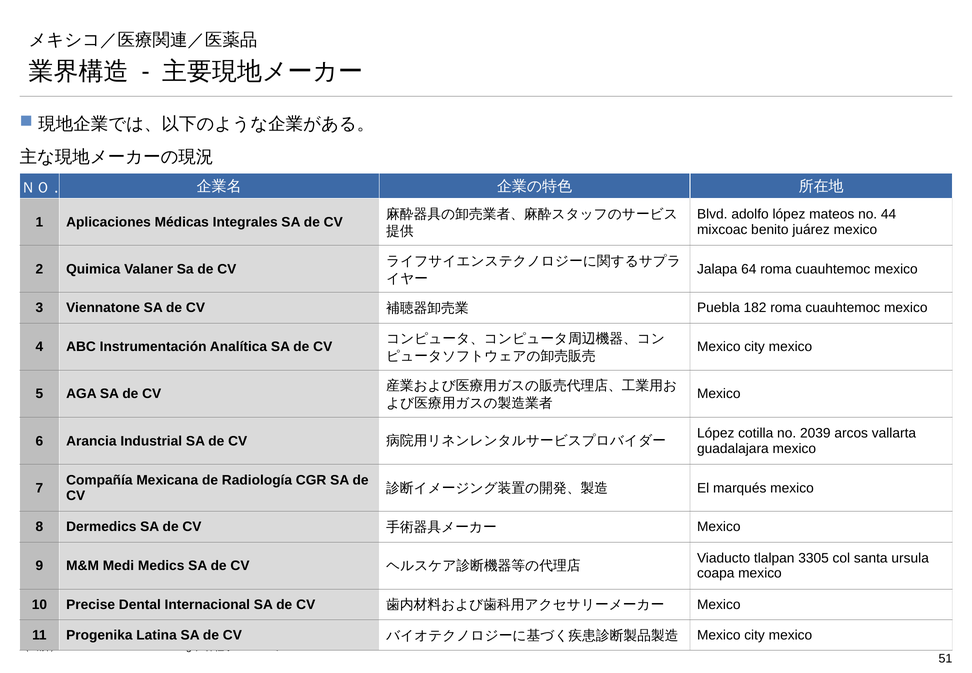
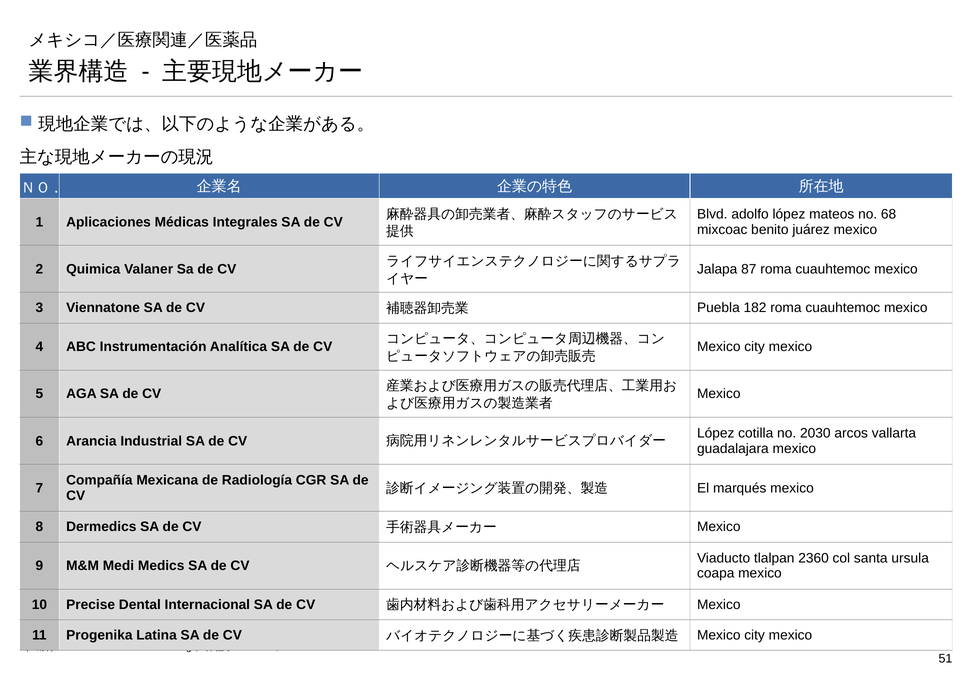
44: 44 -> 68
64: 64 -> 87
2039: 2039 -> 2030
3305: 3305 -> 2360
